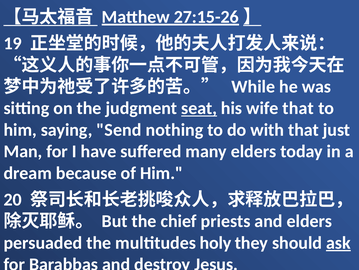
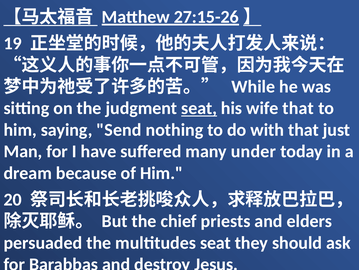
many elders: elders -> under
multitudes holy: holy -> seat
ask underline: present -> none
